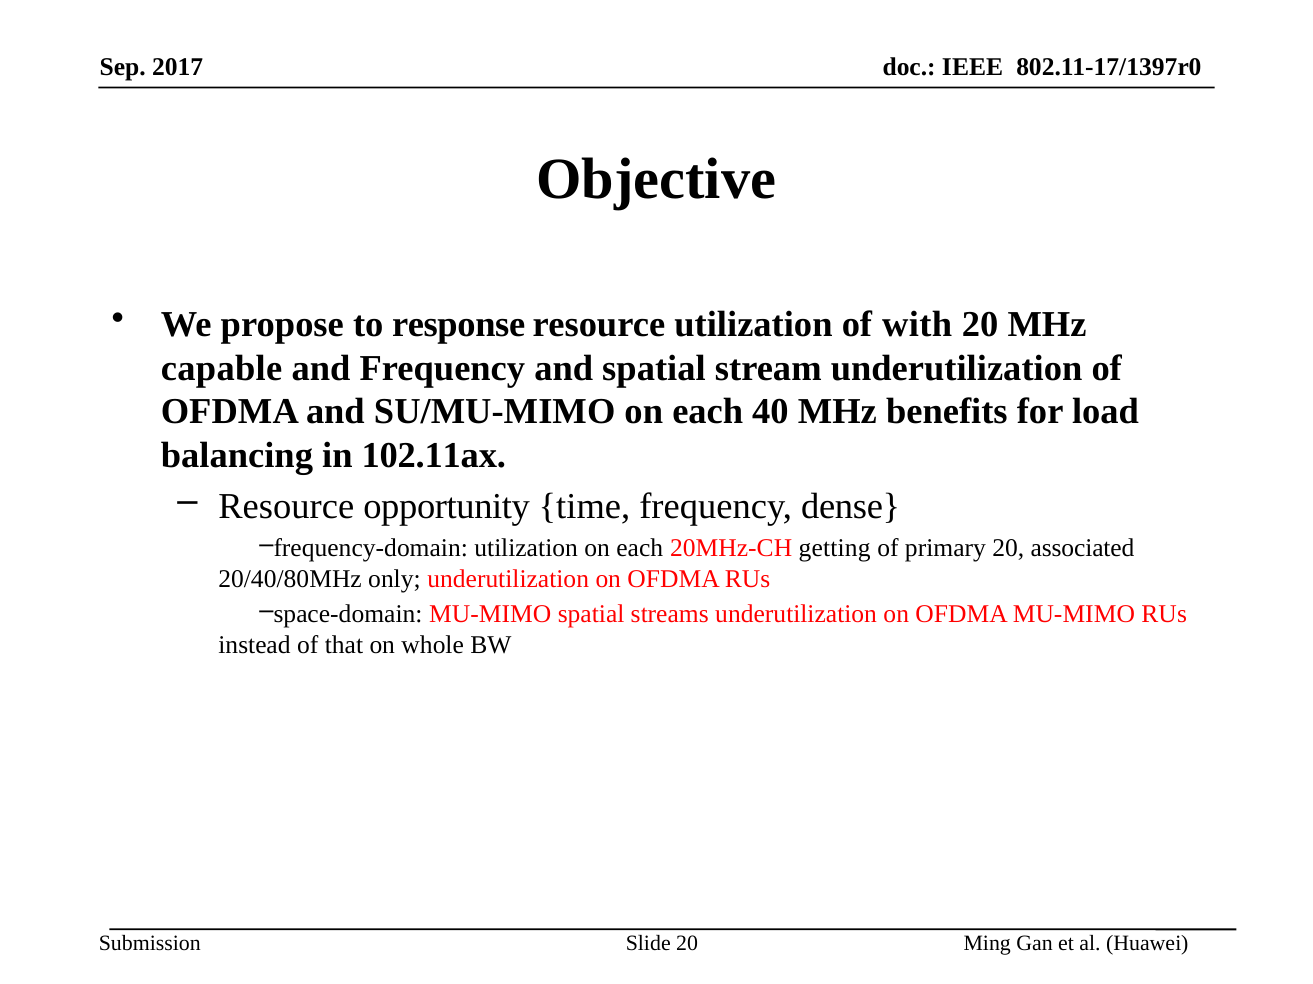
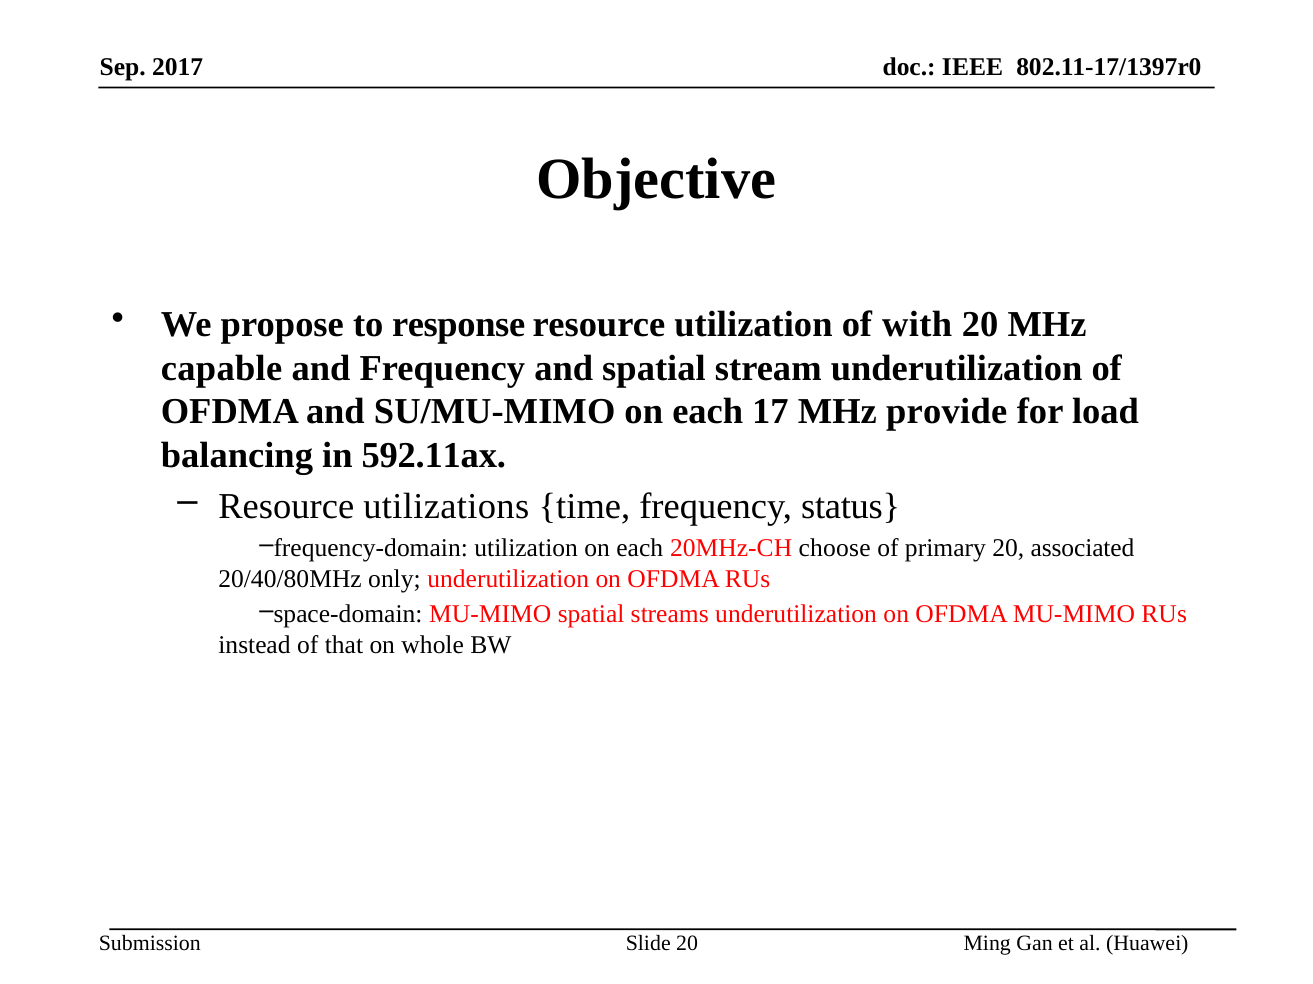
40: 40 -> 17
benefits: benefits -> provide
102.11ax: 102.11ax -> 592.11ax
opportunity: opportunity -> utilizations
dense: dense -> status
getting: getting -> choose
